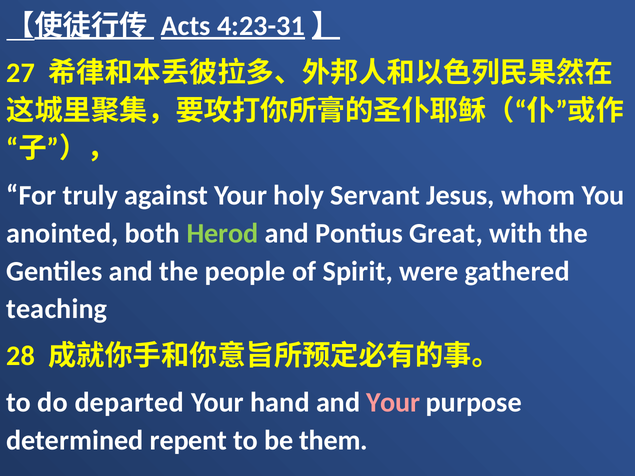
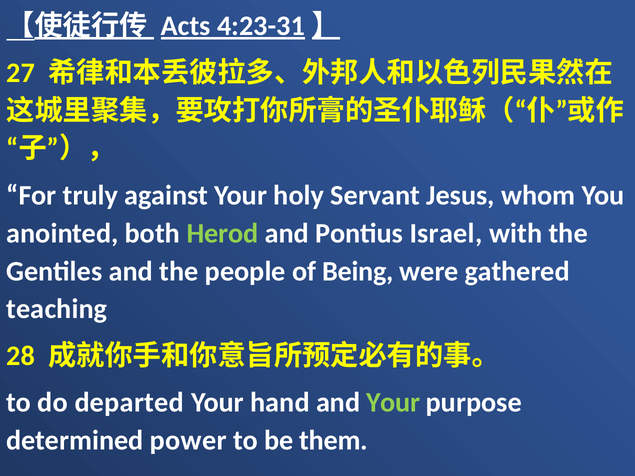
Great: Great -> Israel
Spirit: Spirit -> Being
Your at (393, 403) colour: pink -> light green
repent: repent -> power
